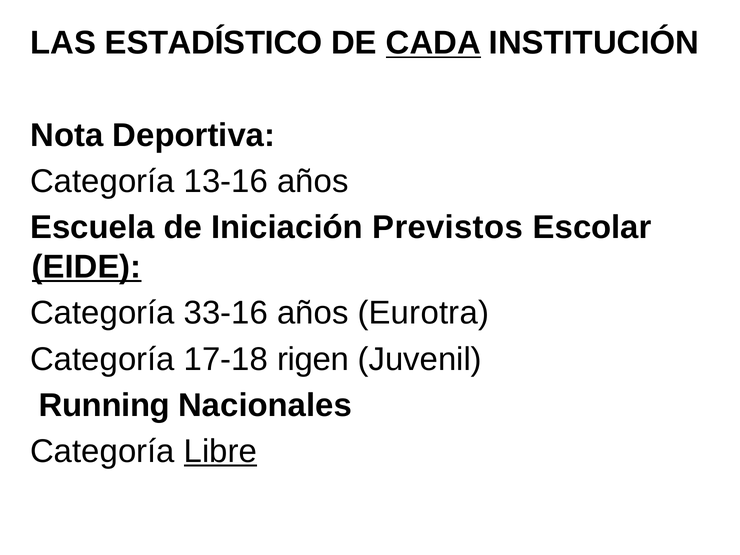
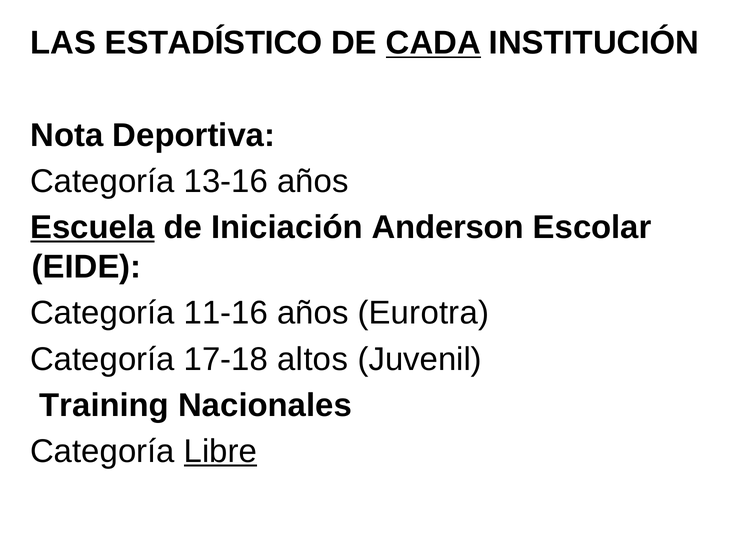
Escuela underline: none -> present
Previstos: Previstos -> Anderson
EIDE underline: present -> none
33‑16: 33‑16 -> 11‑16
rigen: rigen -> altos
Running: Running -> Training
